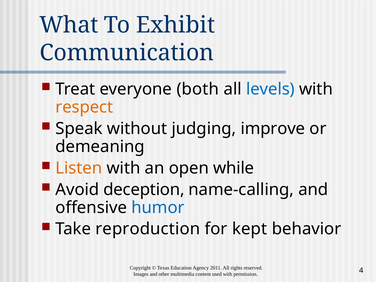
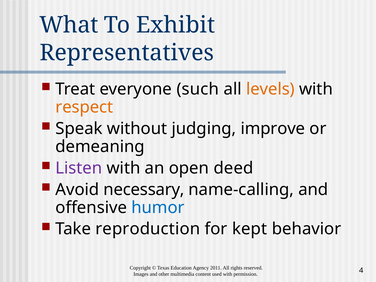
Communication: Communication -> Representatives
both: both -> such
levels colour: blue -> orange
Listen colour: orange -> purple
while: while -> deed
deception: deception -> necessary
